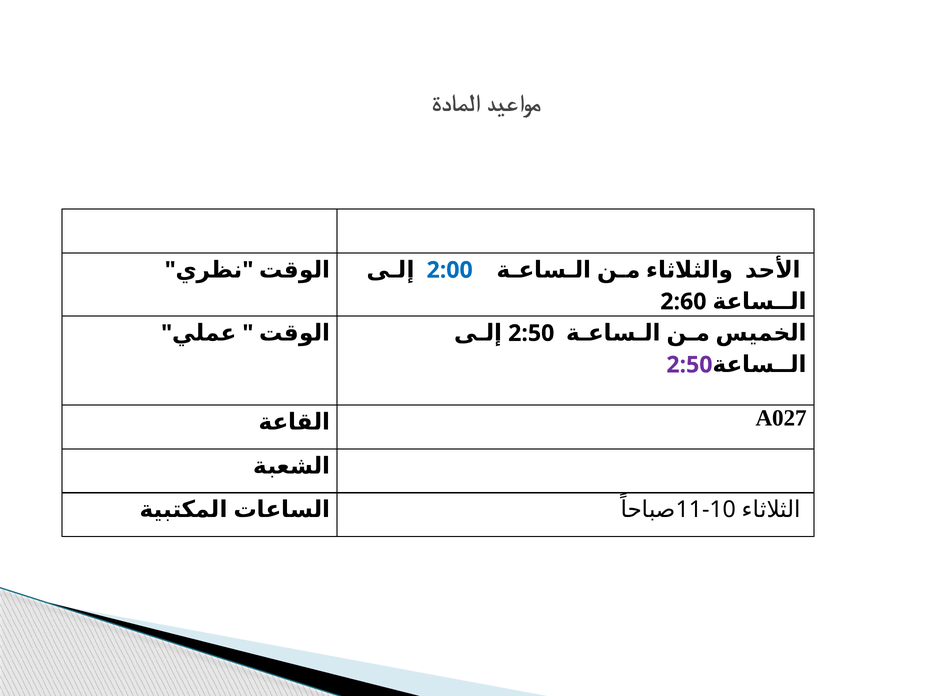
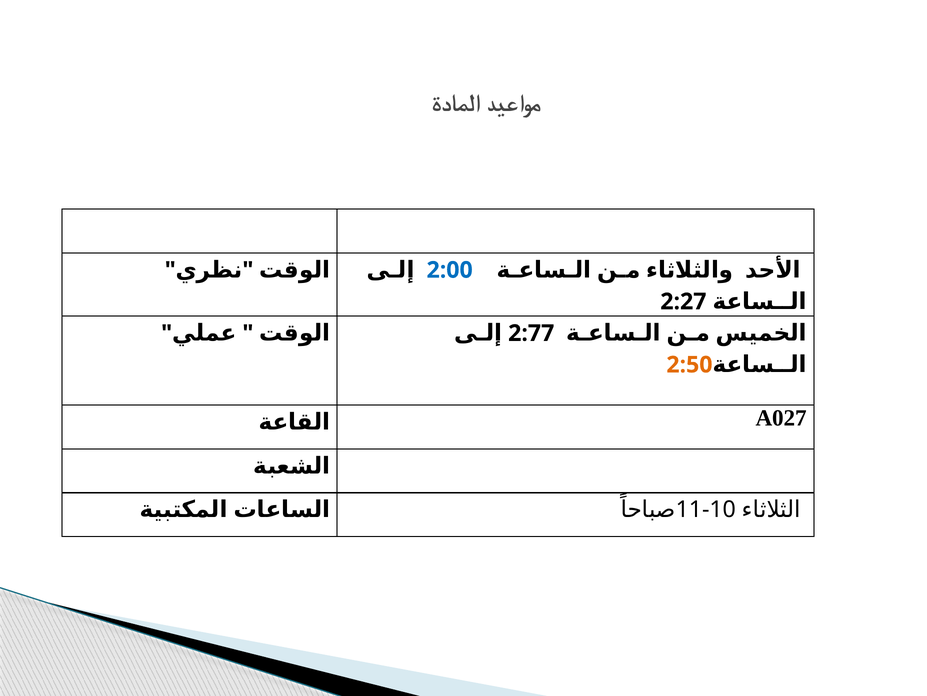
2:60: 2:60 -> 2:27
2:50 at (531, 333): 2:50 -> 2:77
2:50 at (689, 364) colour: purple -> orange
